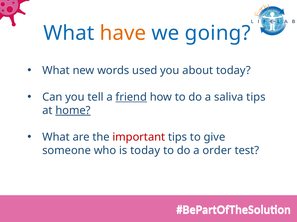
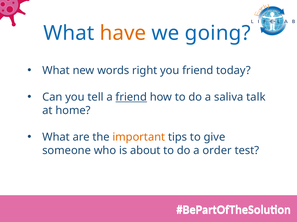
used: used -> right
you about: about -> friend
saliva tips: tips -> talk
home underline: present -> none
important colour: red -> orange
is today: today -> about
